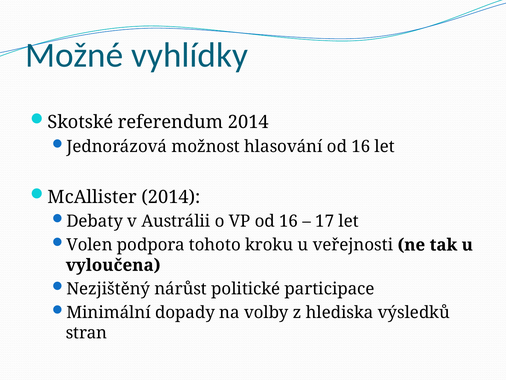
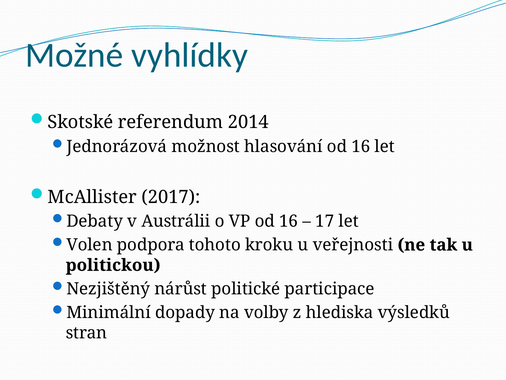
McAllister 2014: 2014 -> 2017
vyloučena: vyloučena -> politickou
